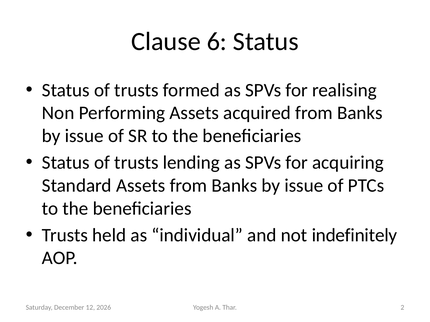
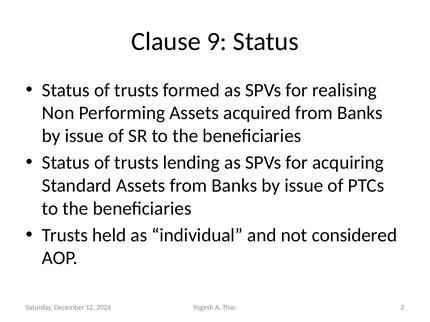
6: 6 -> 9
indefinitely: indefinitely -> considered
